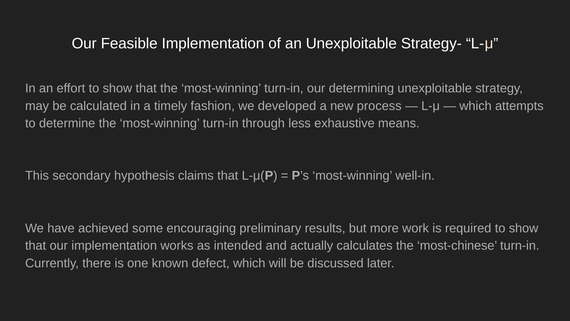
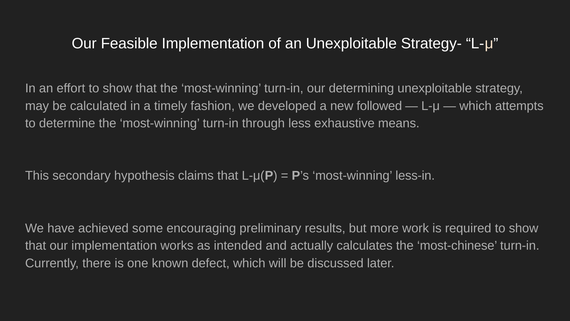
process: process -> followed
well-in: well-in -> less-in
